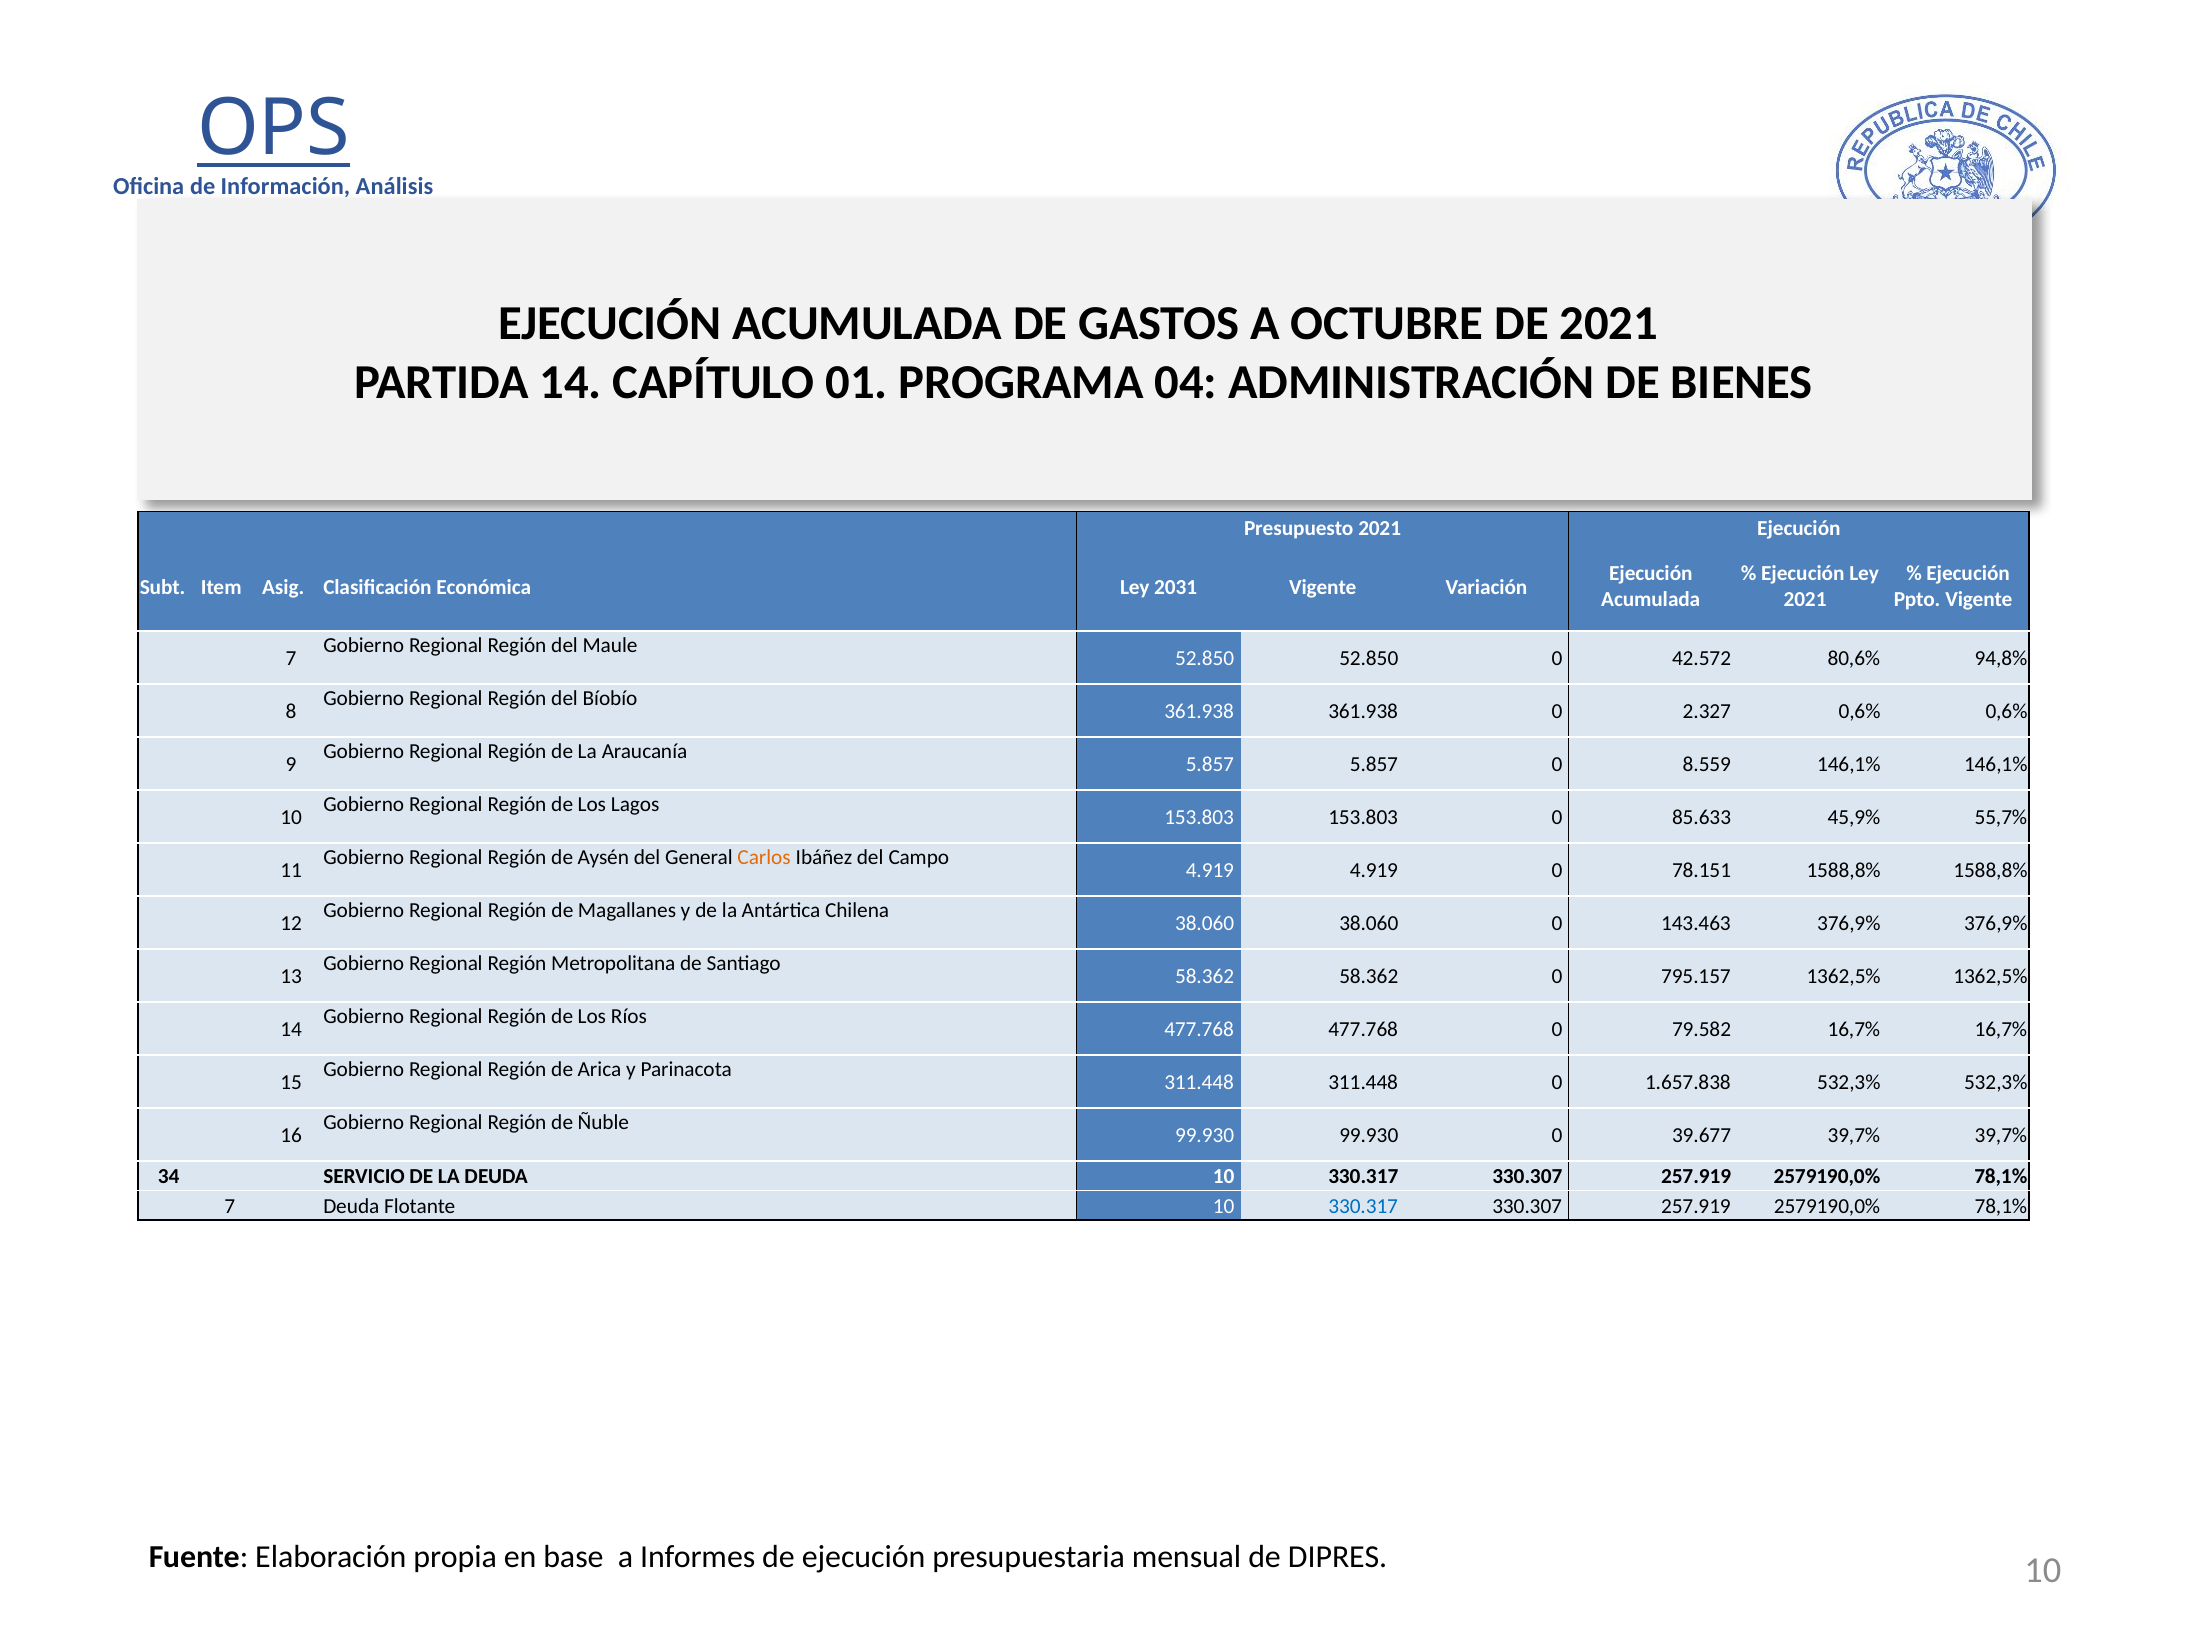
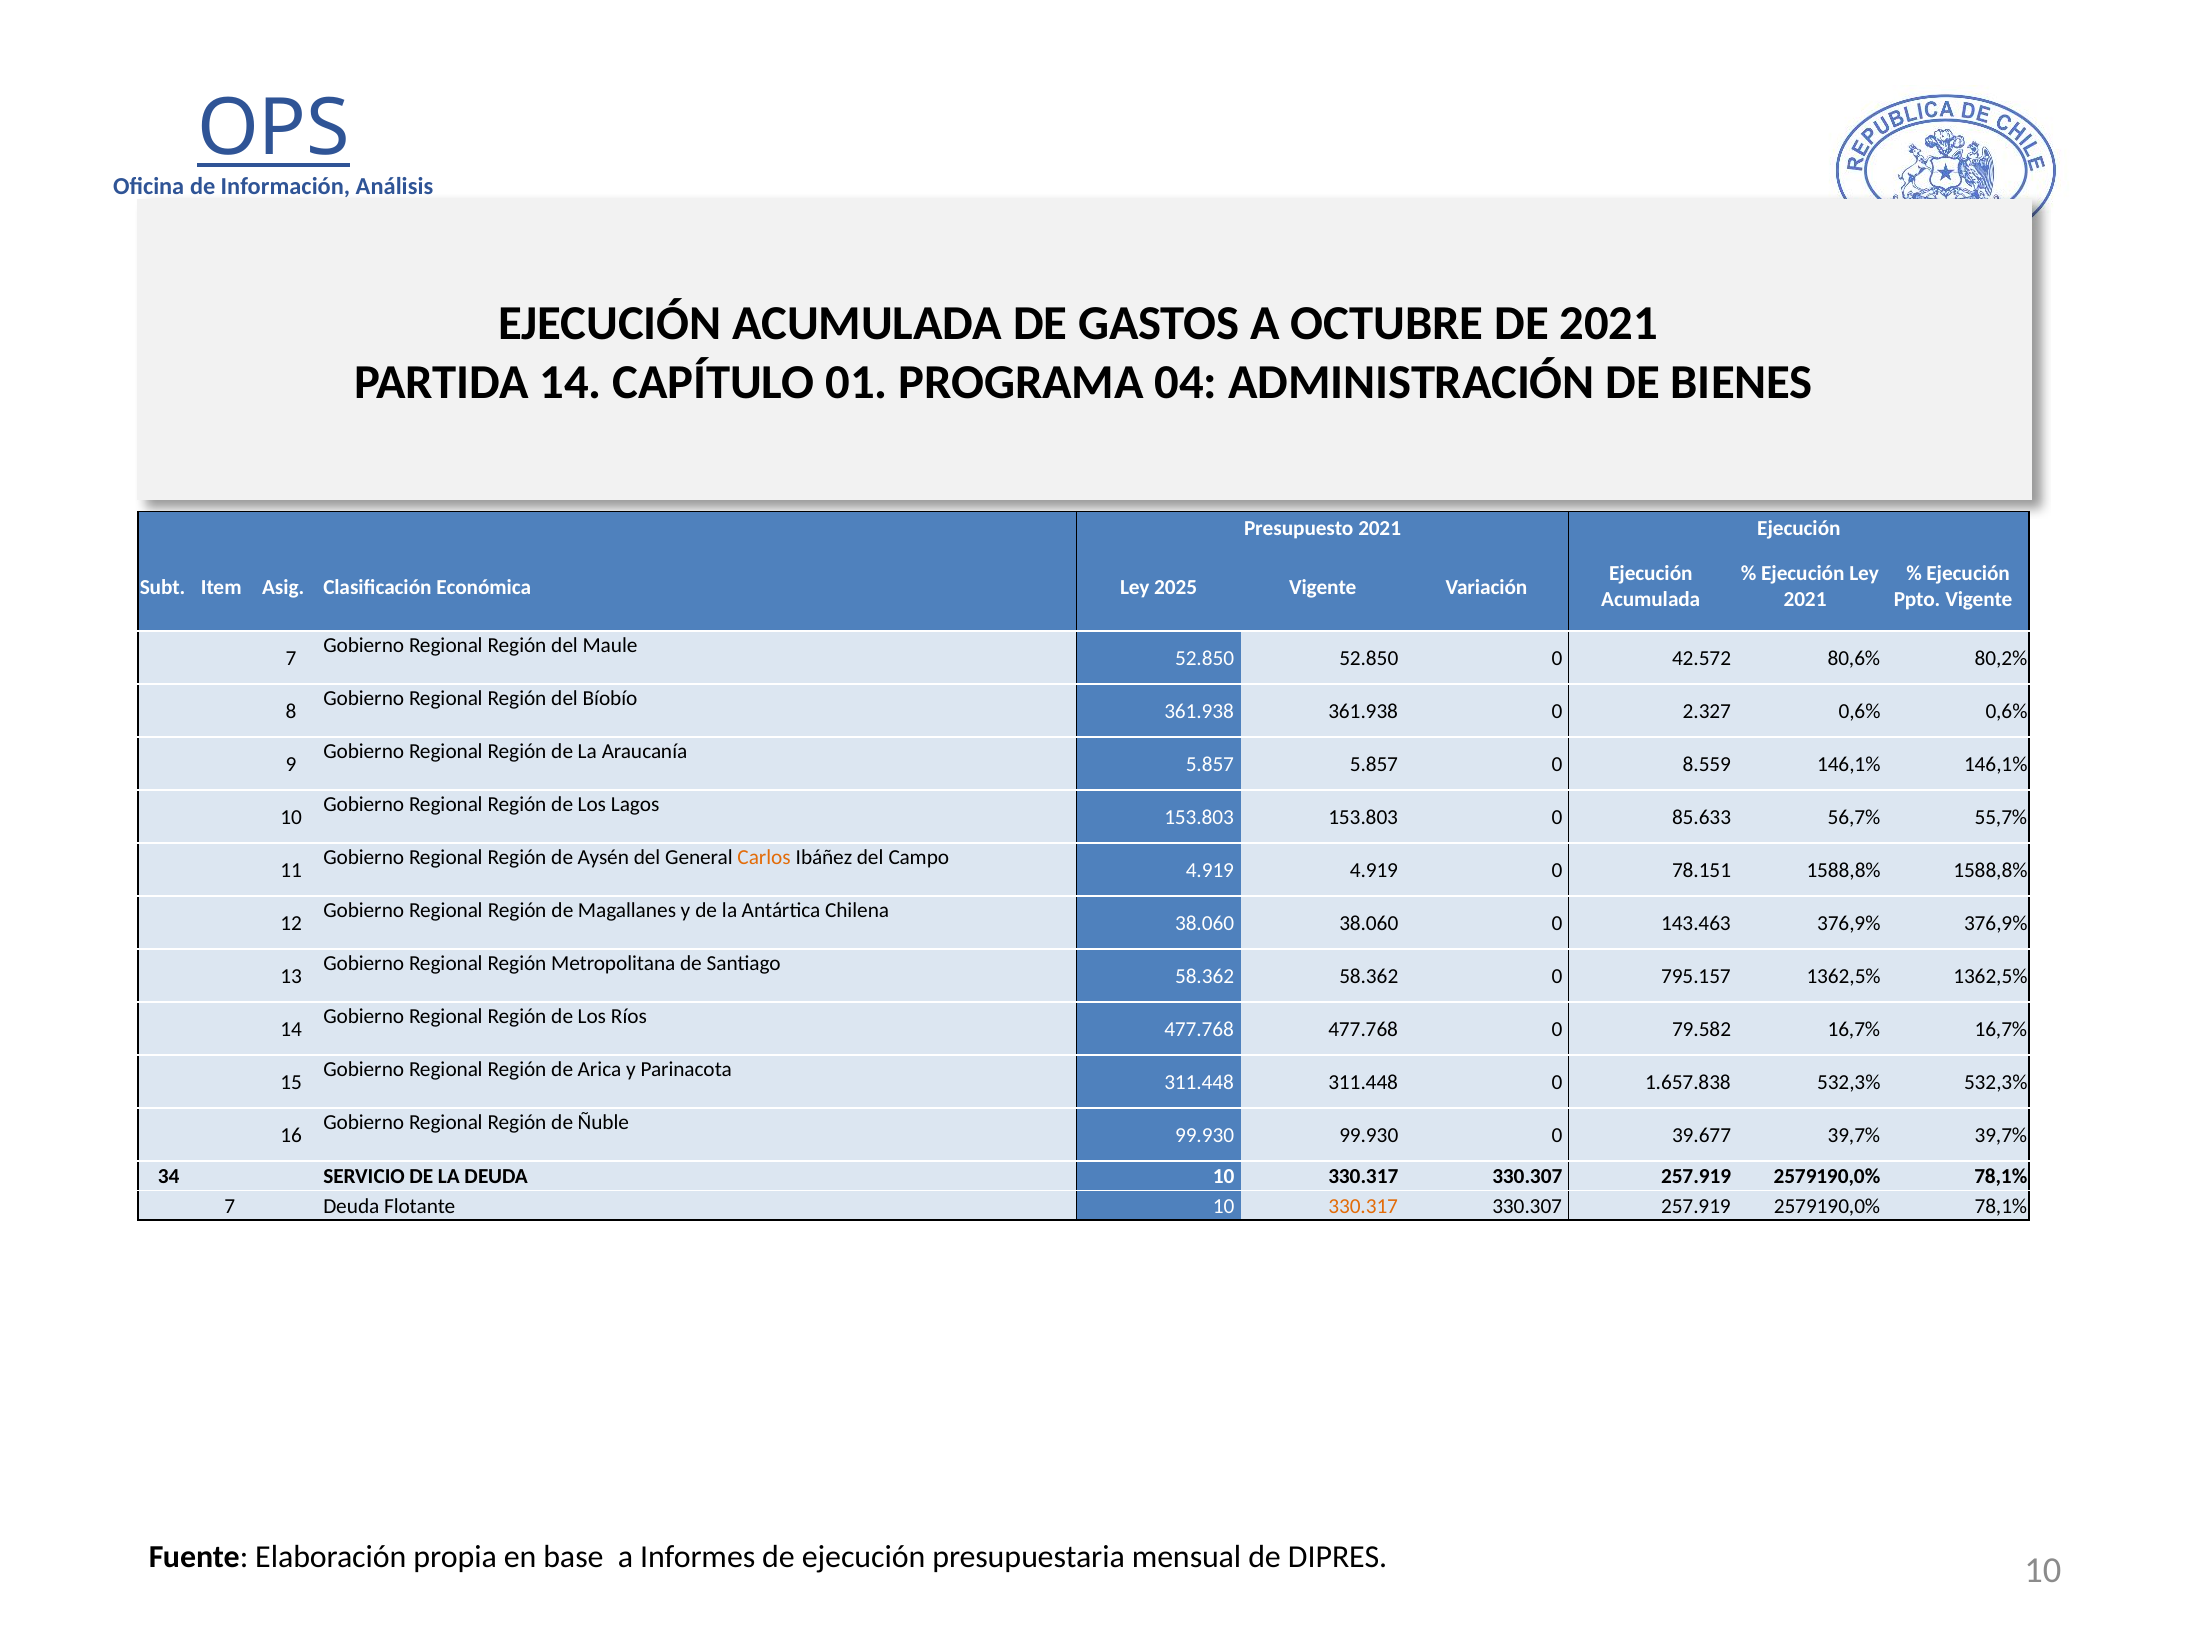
2031: 2031 -> 2025
94,8%: 94,8% -> 80,2%
45,9%: 45,9% -> 56,7%
330.317 at (1363, 1206) colour: blue -> orange
